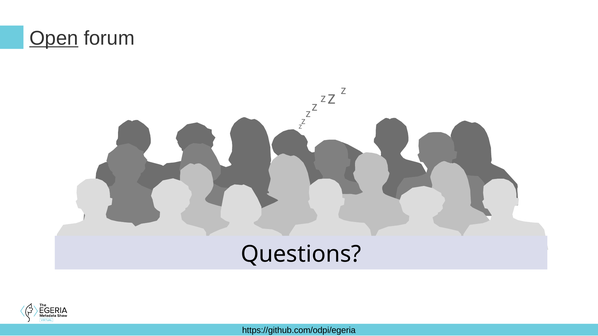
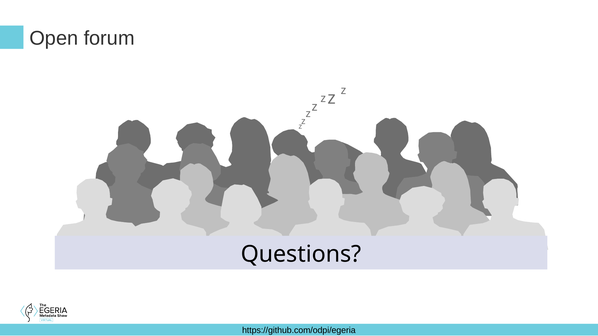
Open underline: present -> none
